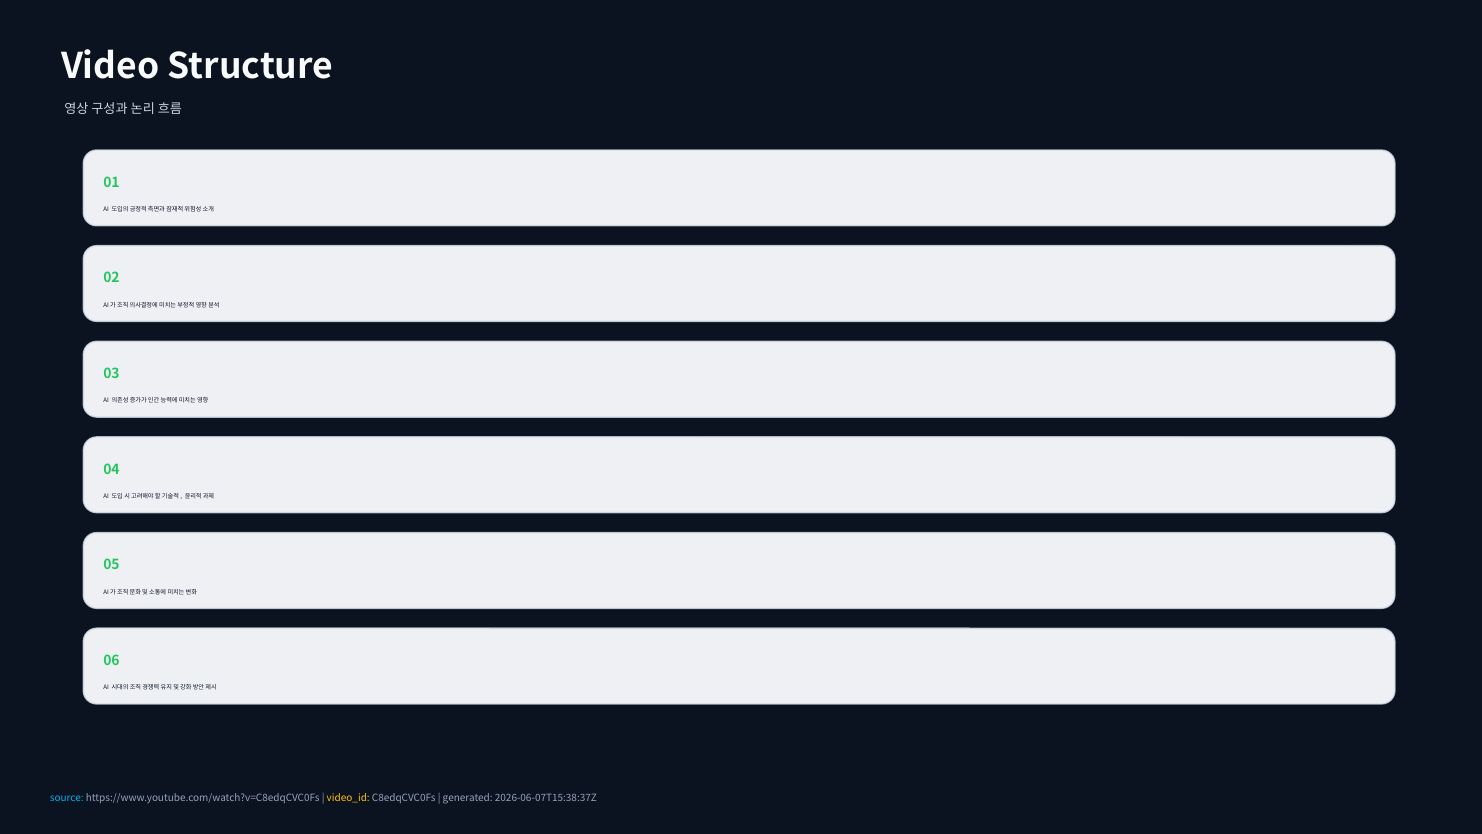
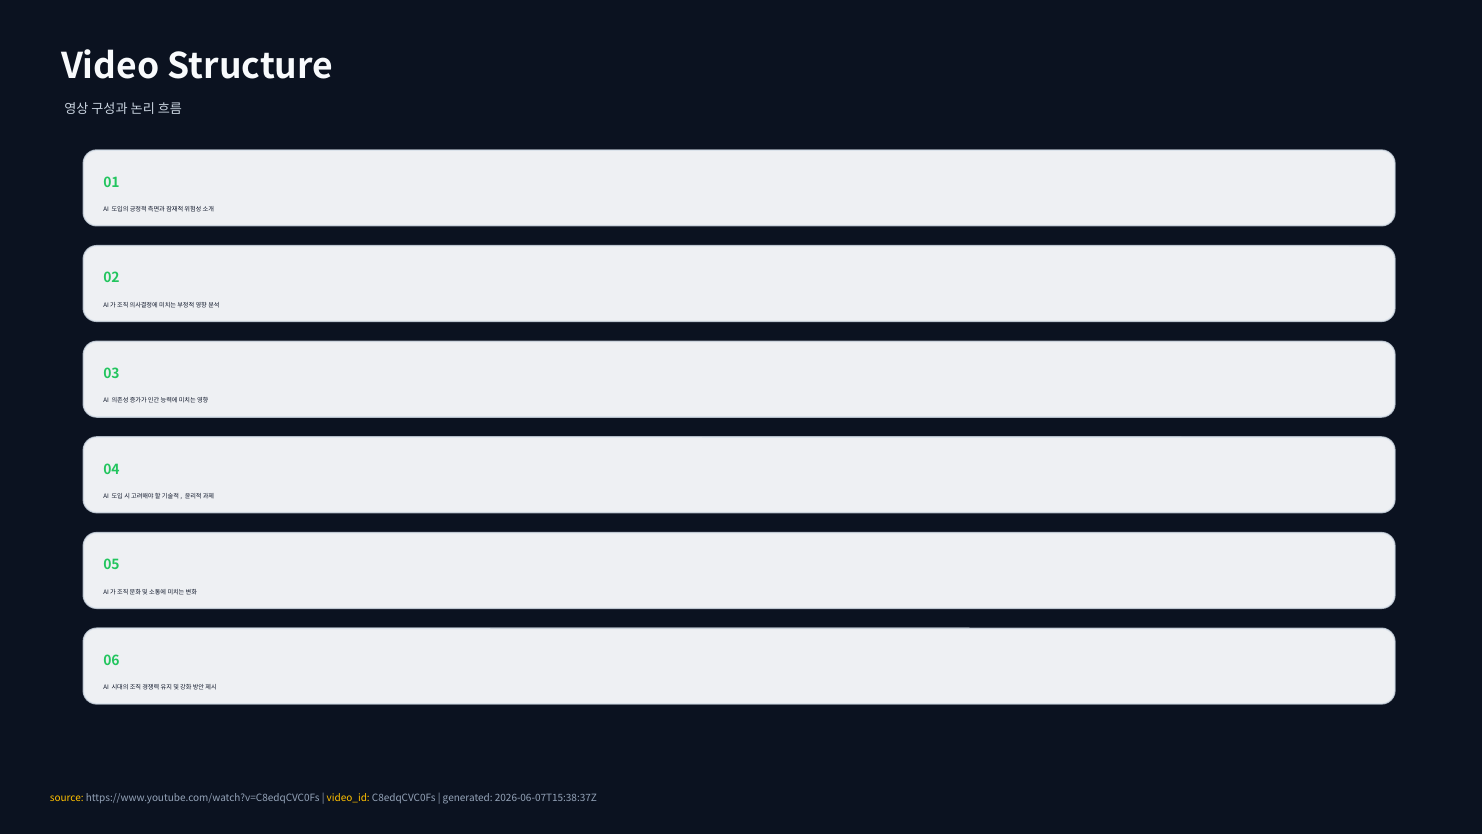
source colour: light blue -> yellow
